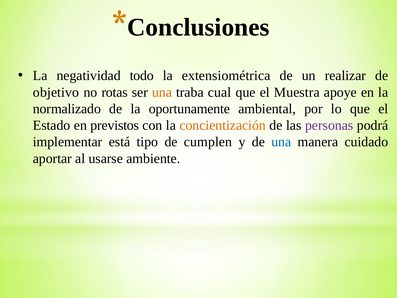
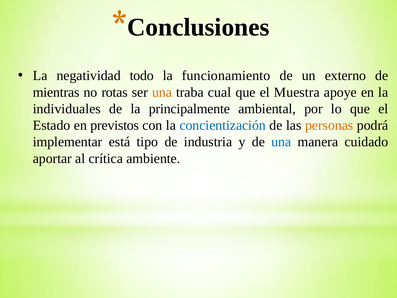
extensiométrica: extensiométrica -> funcionamiento
realizar: realizar -> externo
objetivo: objetivo -> mientras
normalizado: normalizado -> individuales
oportunamente: oportunamente -> principalmente
concientización colour: orange -> blue
personas colour: purple -> orange
cumplen: cumplen -> industria
usarse: usarse -> crítica
